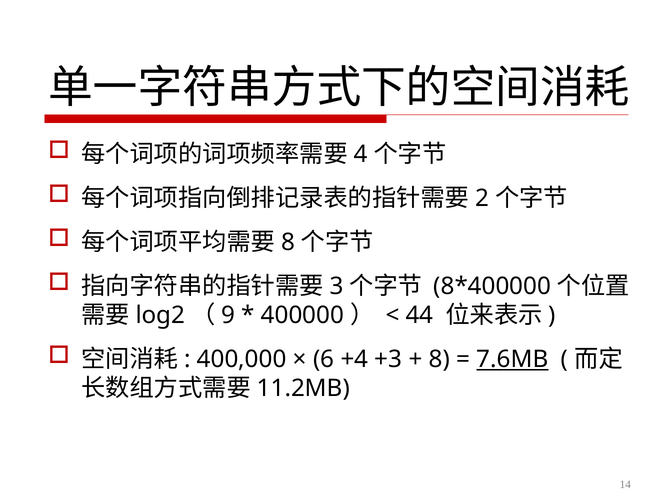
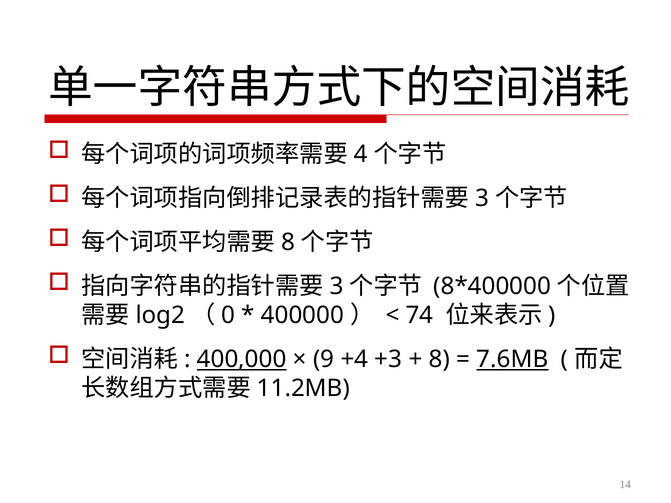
2 at (482, 198): 2 -> 3
9: 9 -> 0
44: 44 -> 74
400,000 underline: none -> present
6: 6 -> 9
